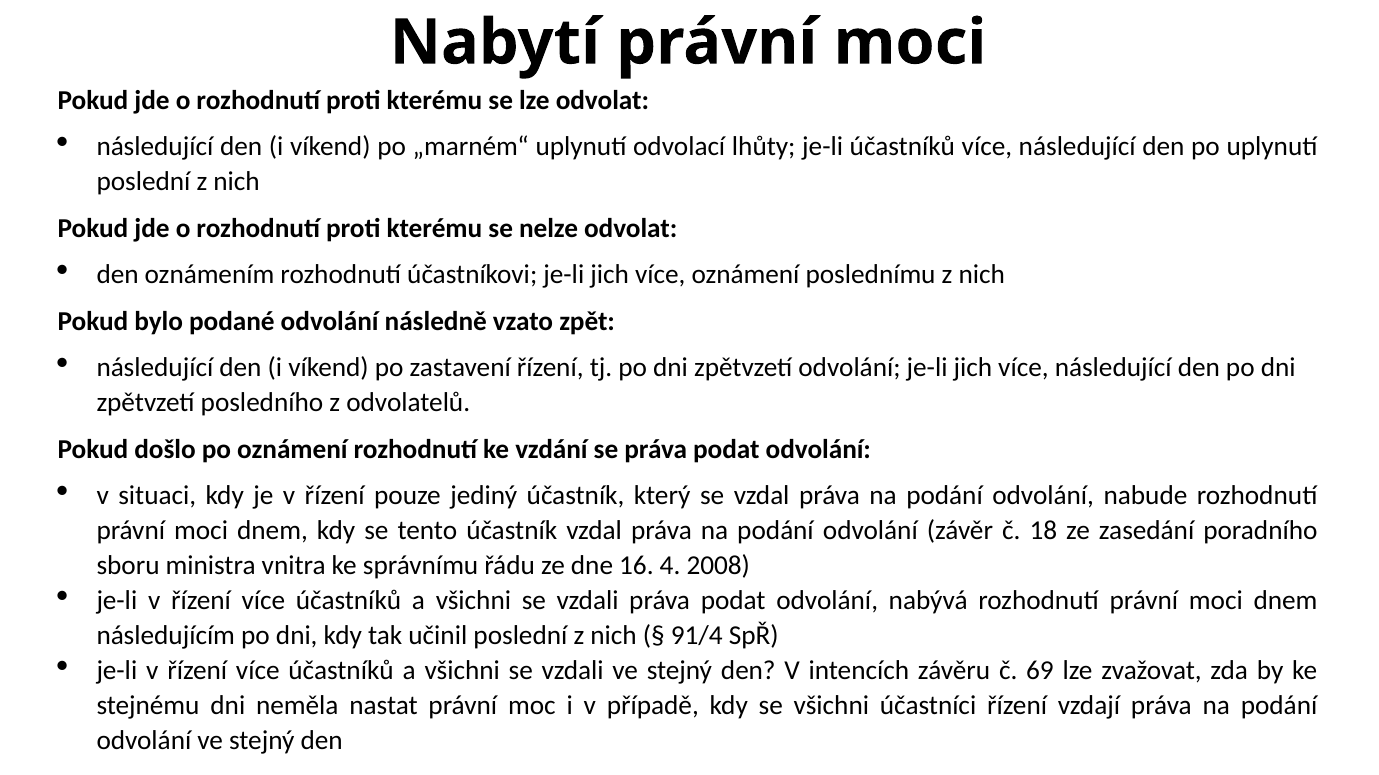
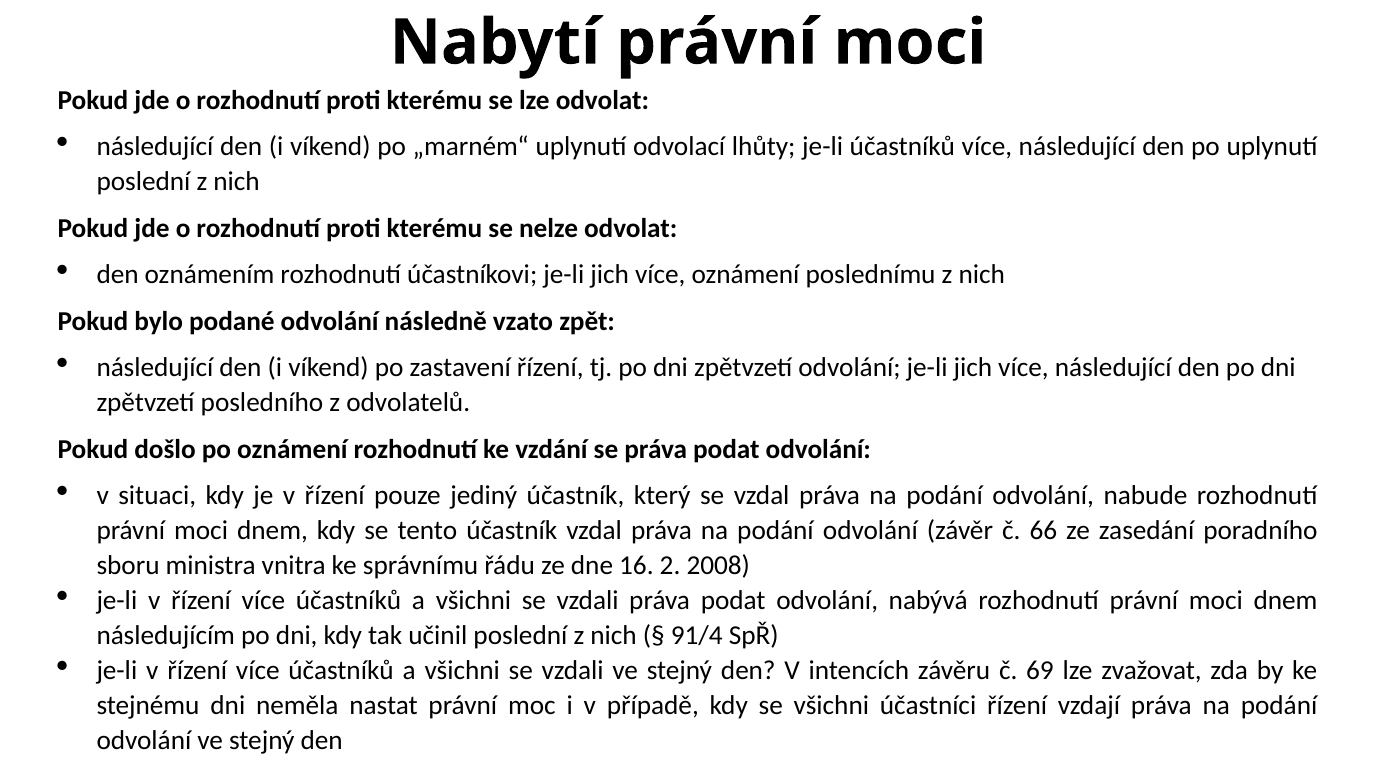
18: 18 -> 66
4: 4 -> 2
